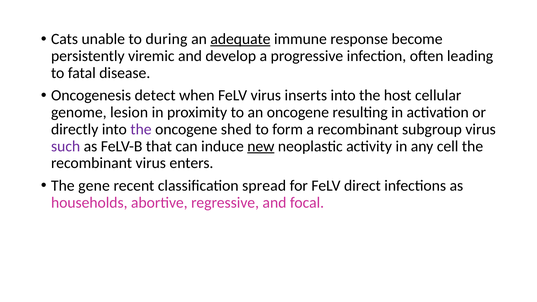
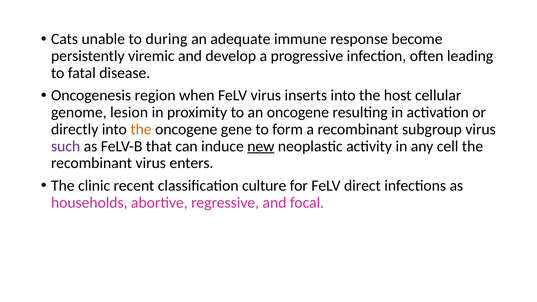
adequate underline: present -> none
detect: detect -> region
the at (141, 129) colour: purple -> orange
shed: shed -> gene
gene: gene -> clinic
spread: spread -> culture
